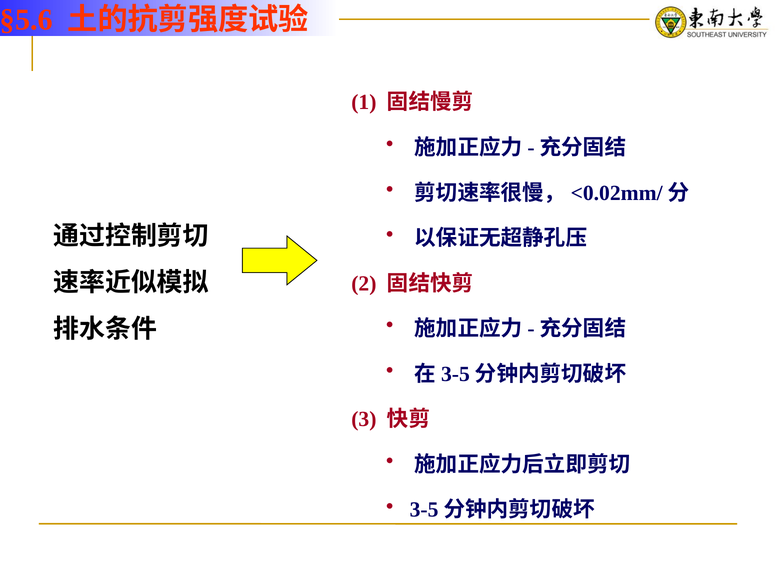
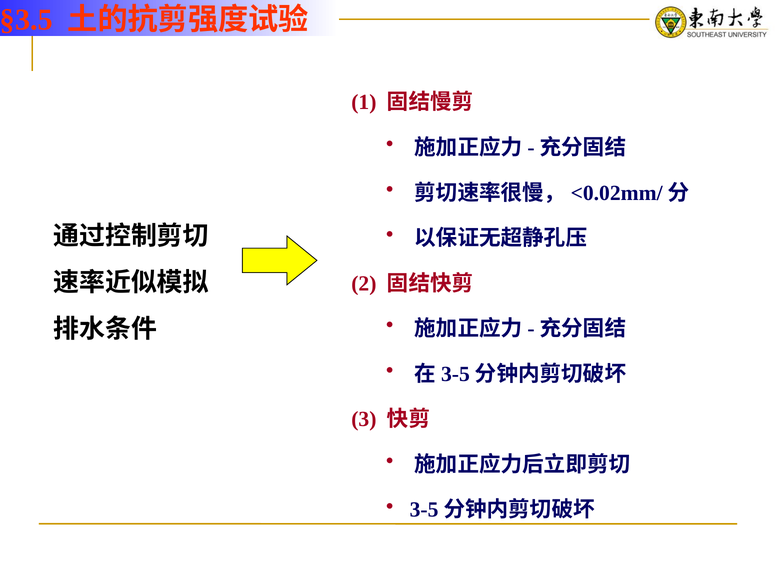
§5.6: §5.6 -> §3.5
